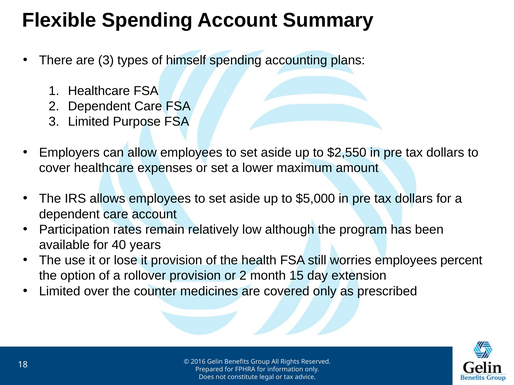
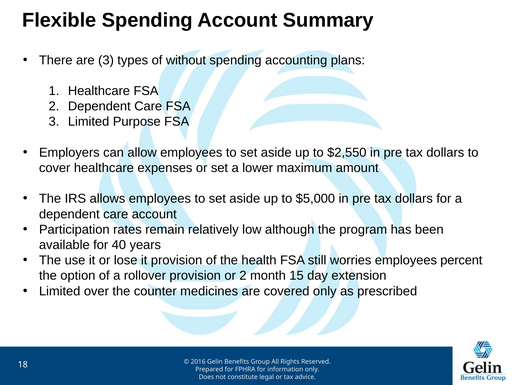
himself: himself -> without
